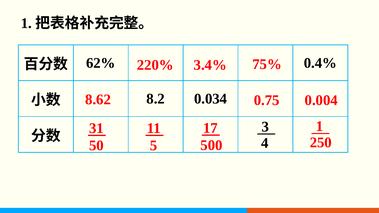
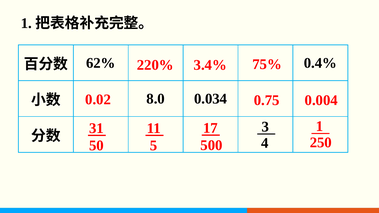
8.62: 8.62 -> 0.02
8.2: 8.2 -> 8.0
